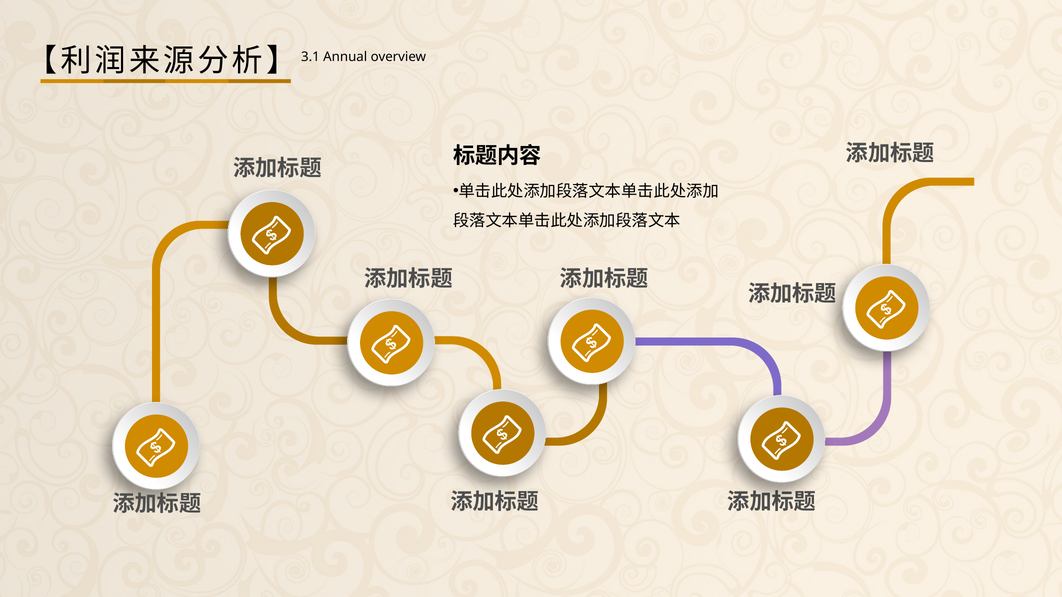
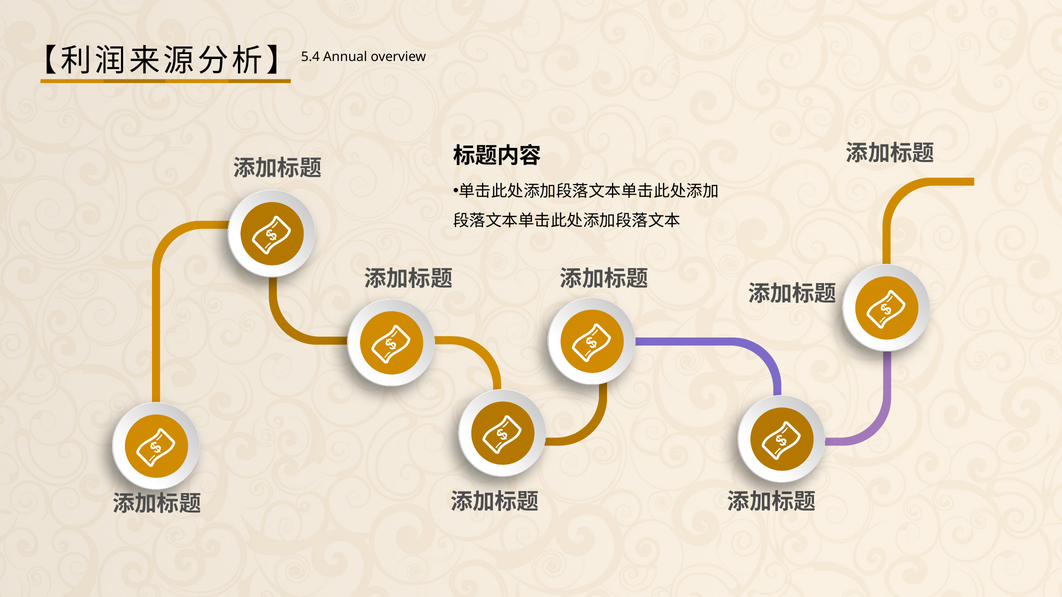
3.1: 3.1 -> 5.4
